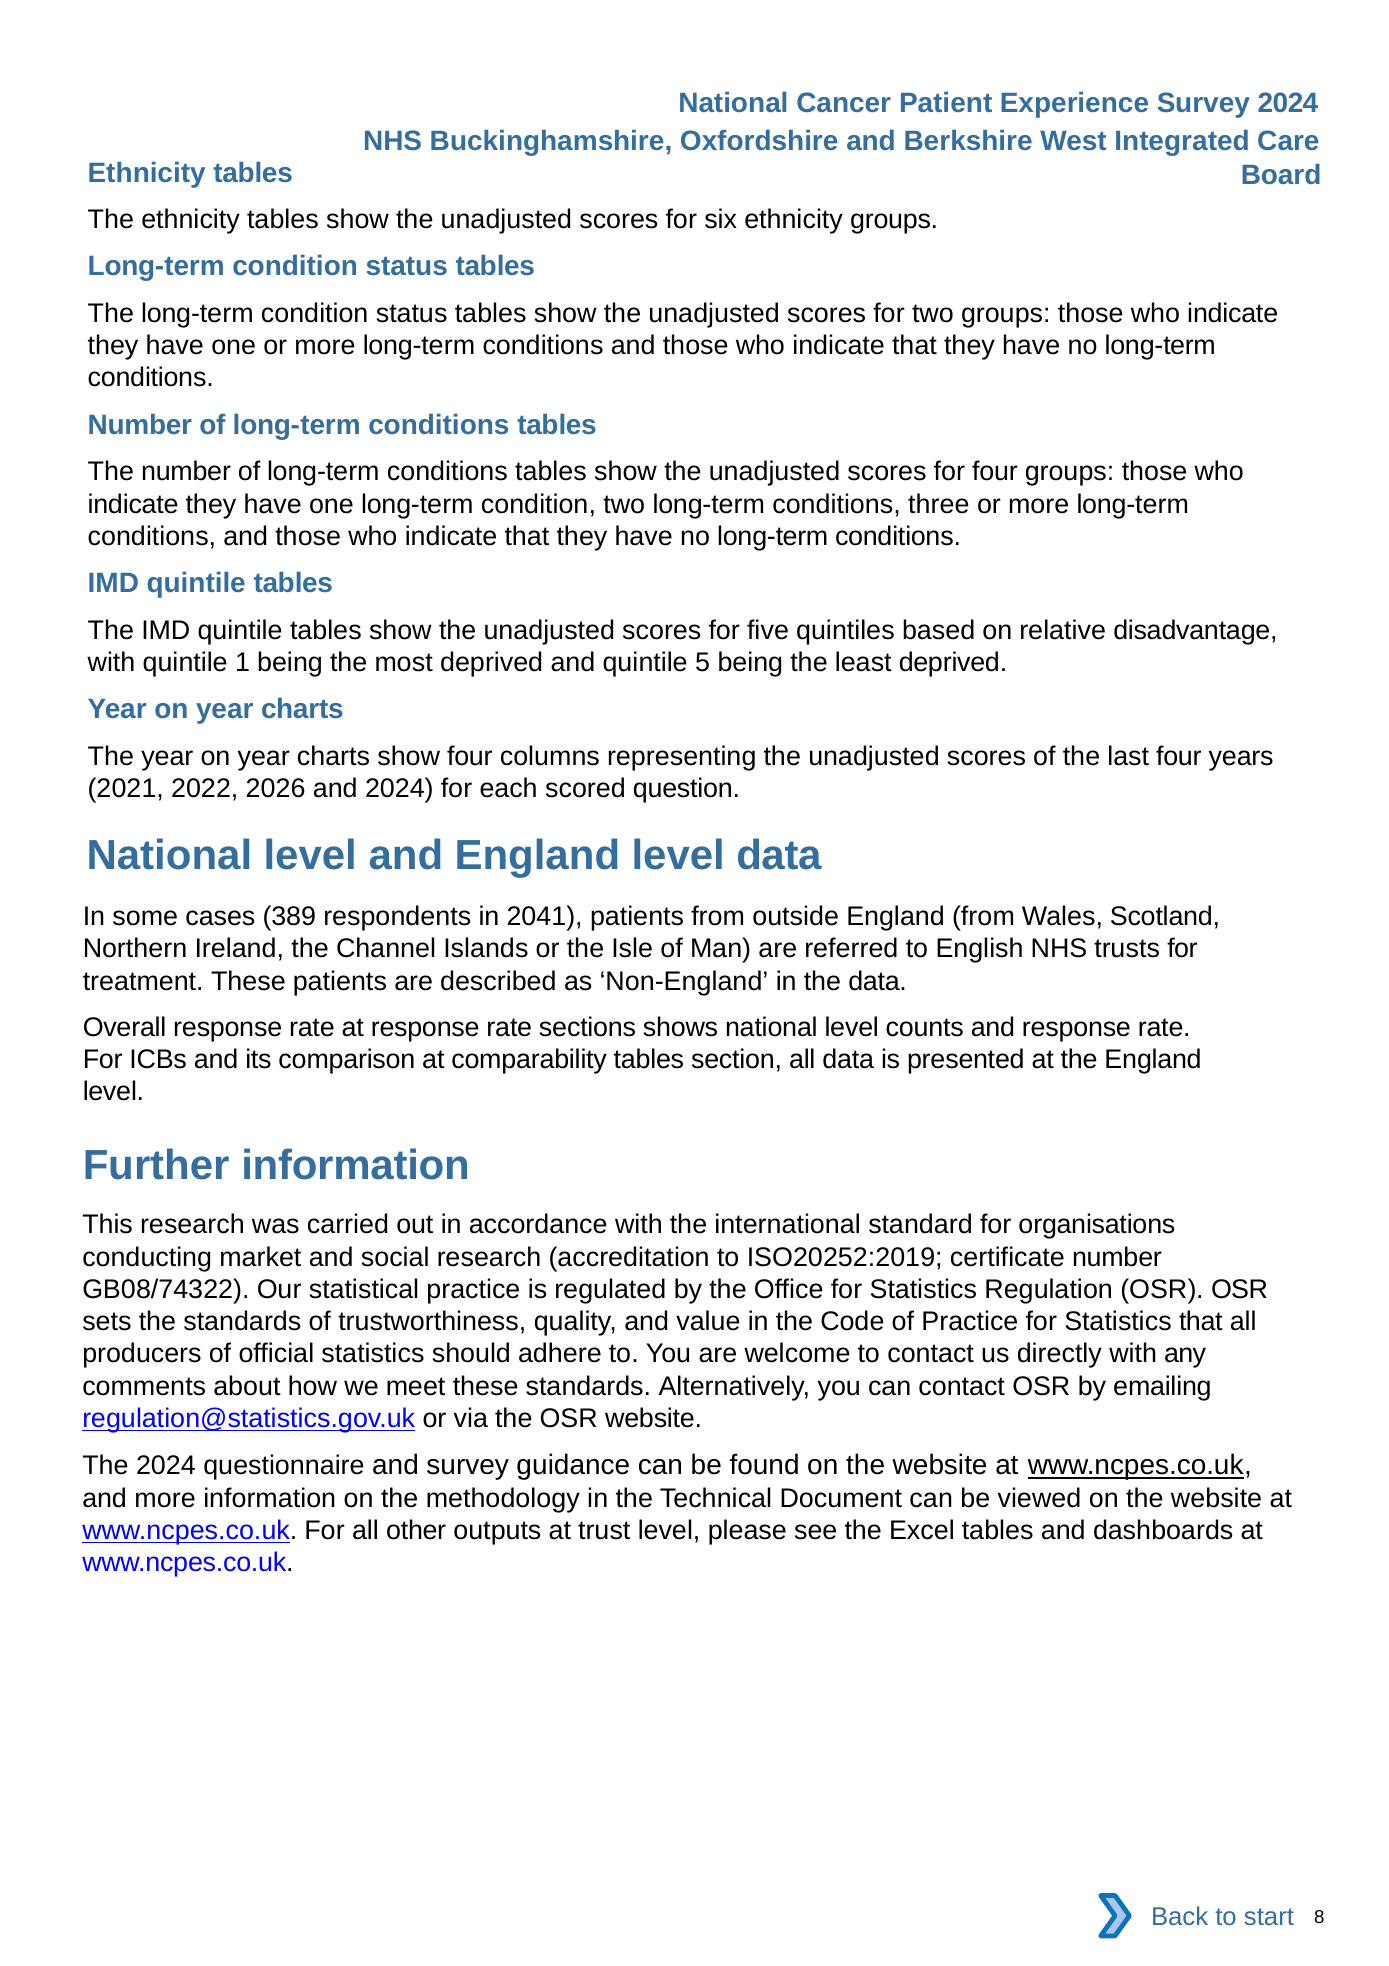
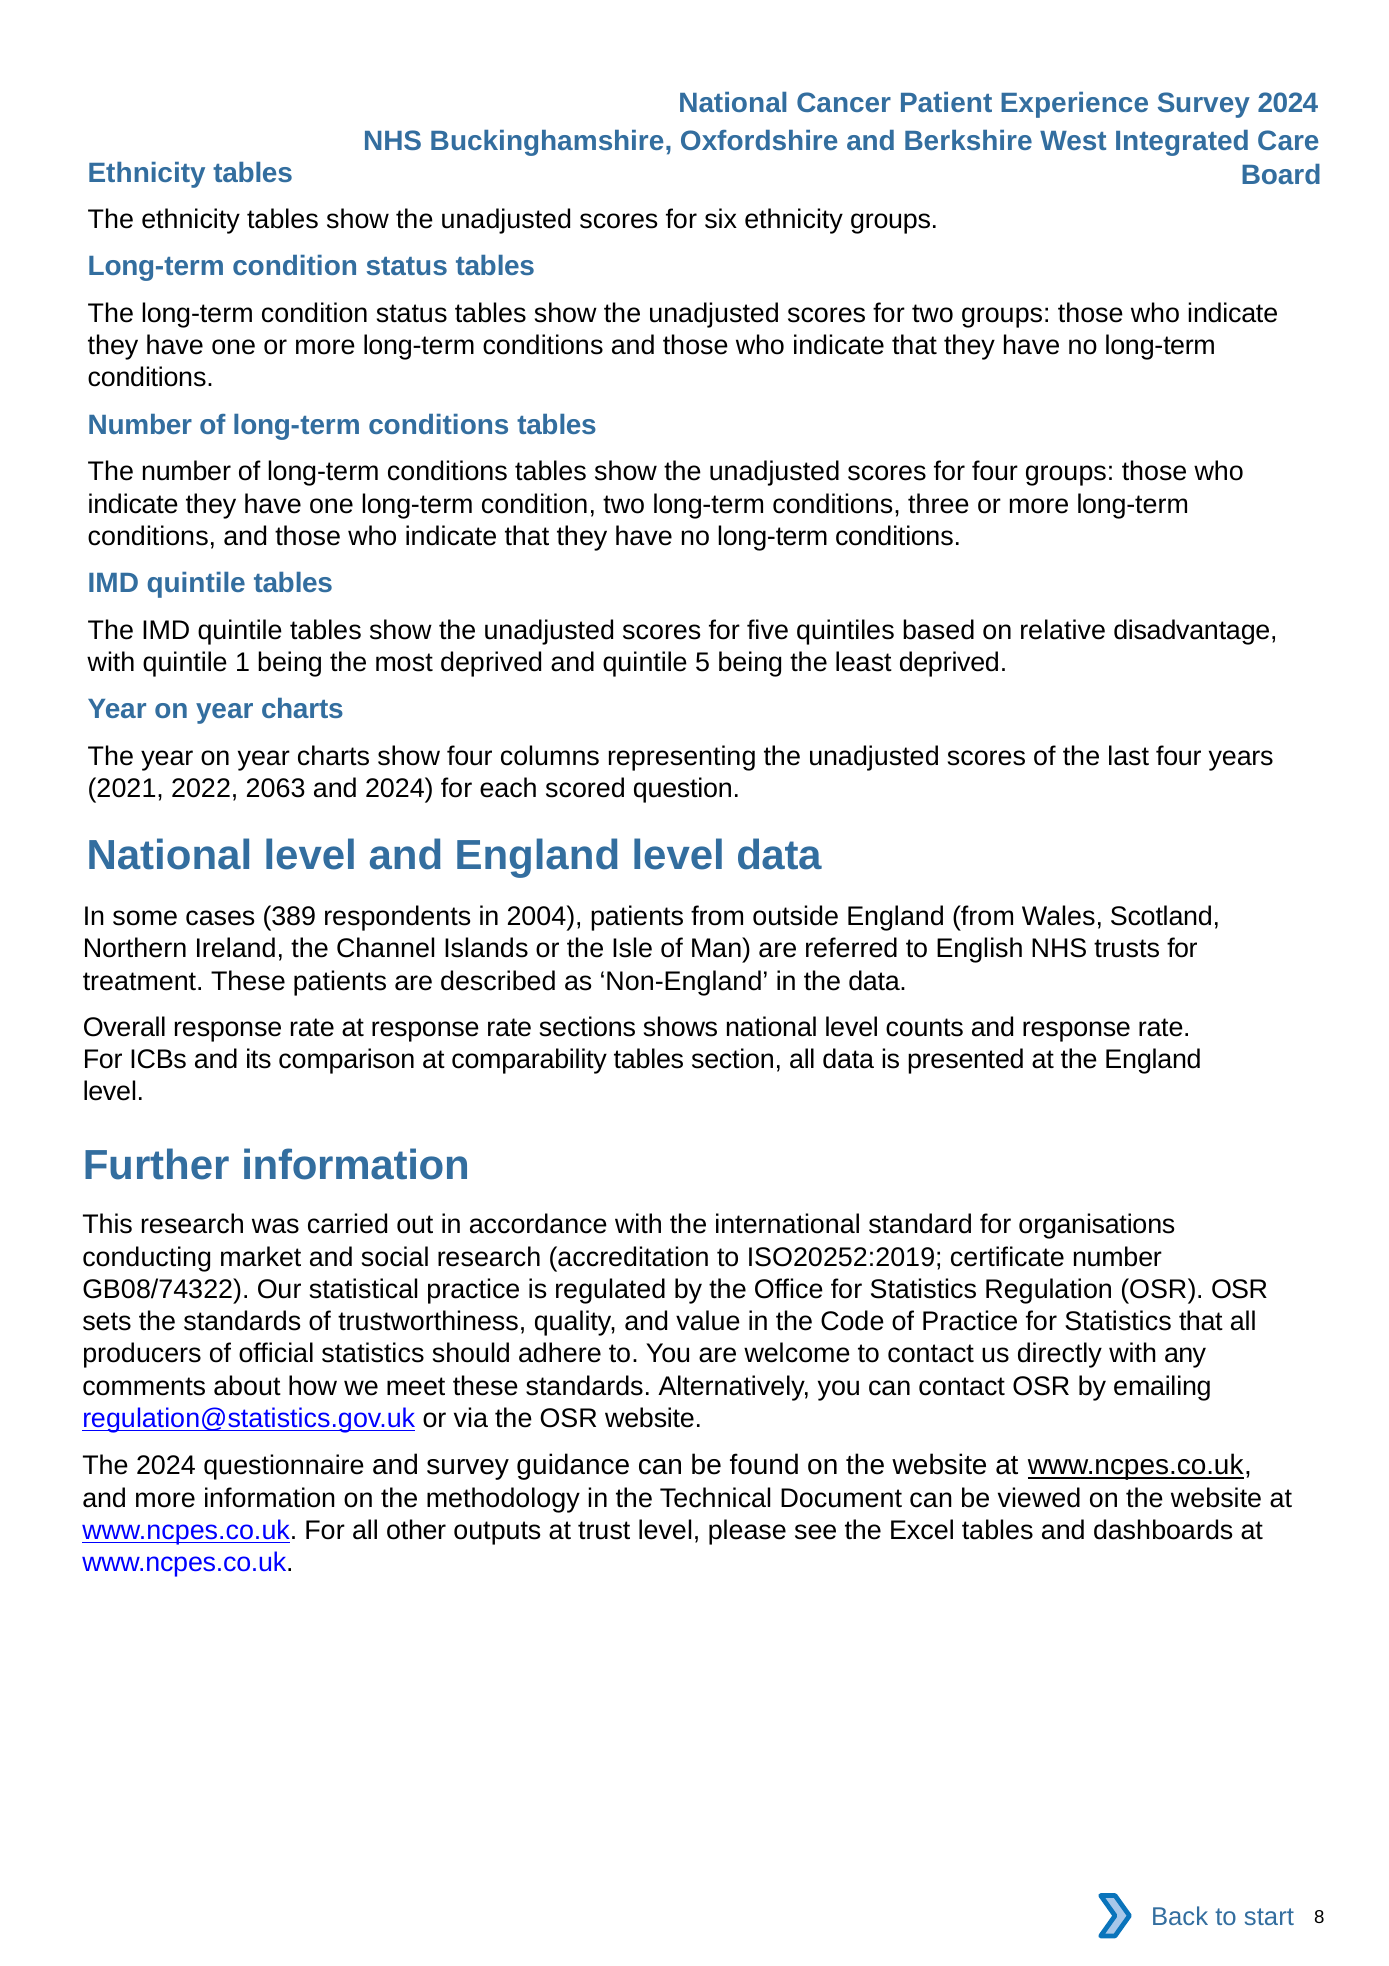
2026: 2026 -> 2063
2041: 2041 -> 2004
